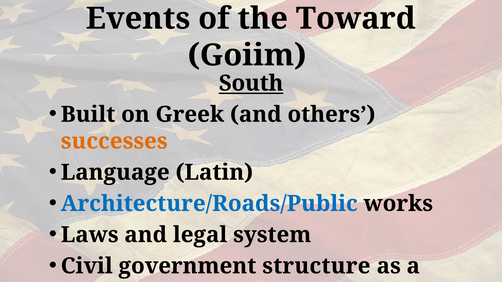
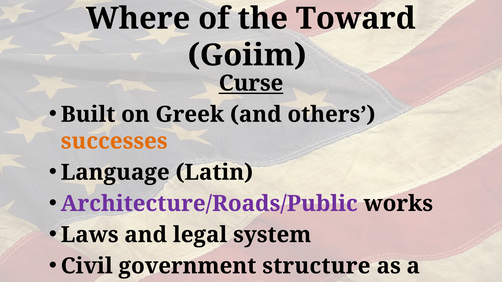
Events: Events -> Where
South: South -> Curse
Architecture/Roads/Public colour: blue -> purple
